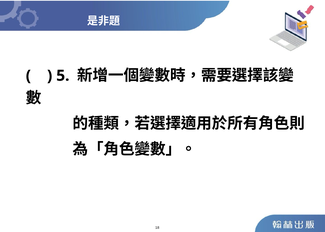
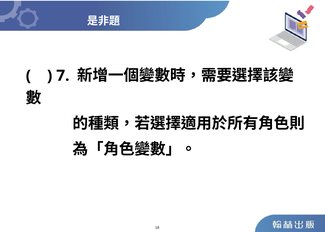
5: 5 -> 7
